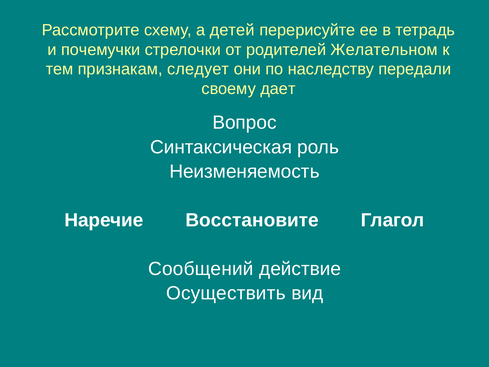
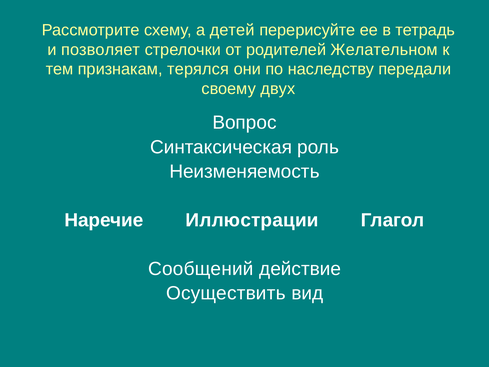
почемучки: почемучки -> позволяет
следует: следует -> терялся
дает: дает -> двух
Восстановите: Восстановите -> Иллюстрации
